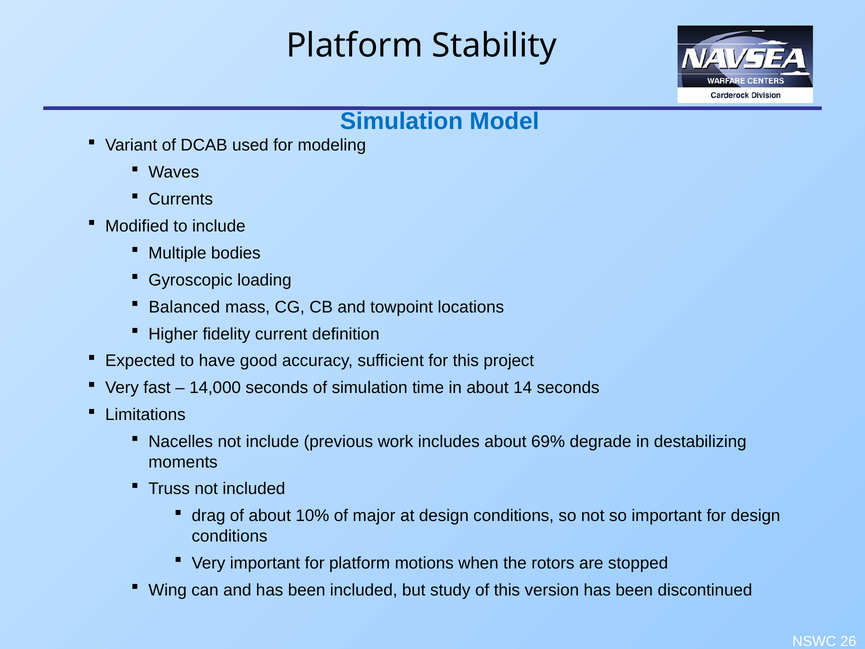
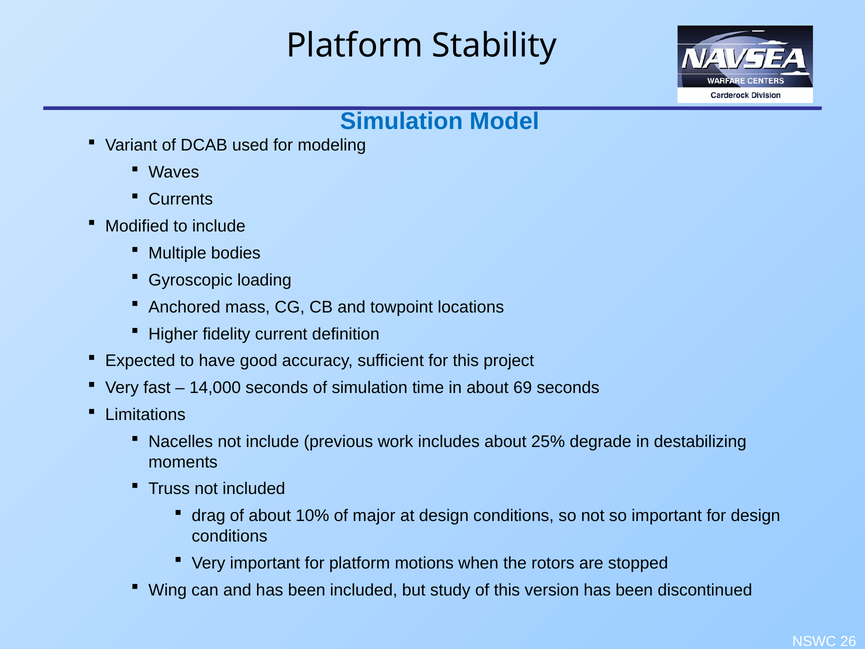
Balanced: Balanced -> Anchored
14: 14 -> 69
69%: 69% -> 25%
